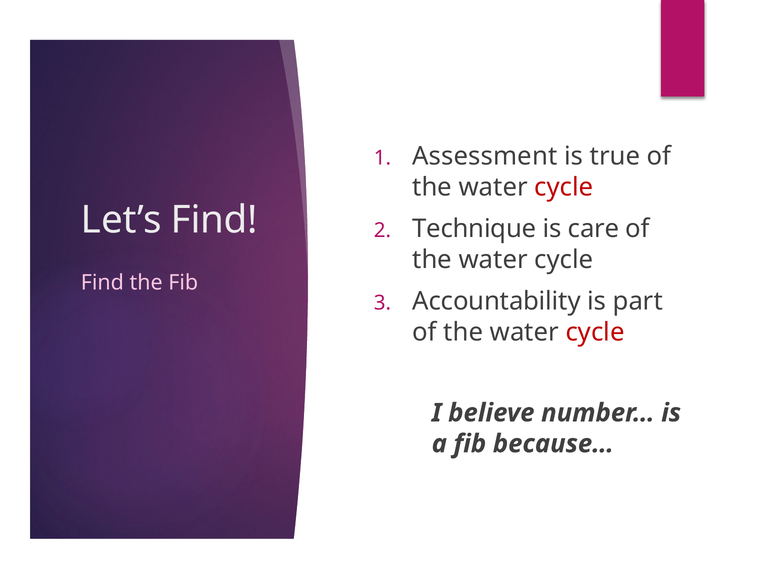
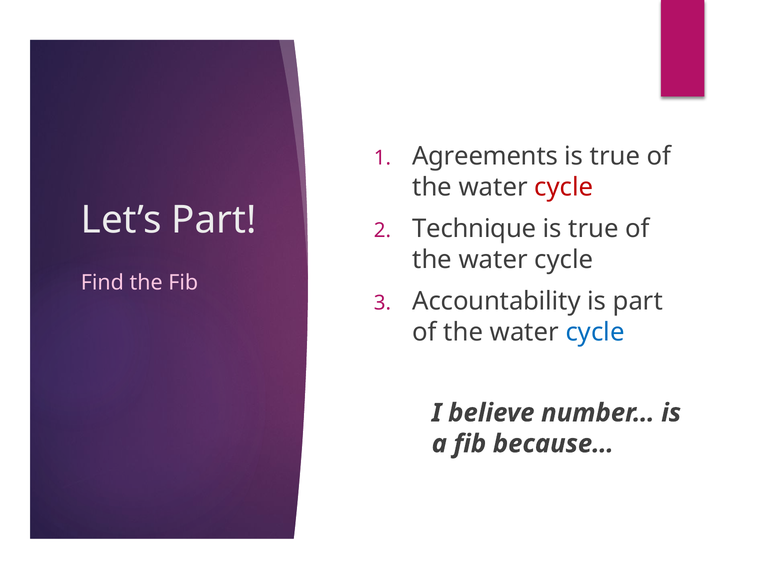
Assessment: Assessment -> Agreements
Let’s Find: Find -> Part
care at (594, 229): care -> true
cycle at (595, 332) colour: red -> blue
